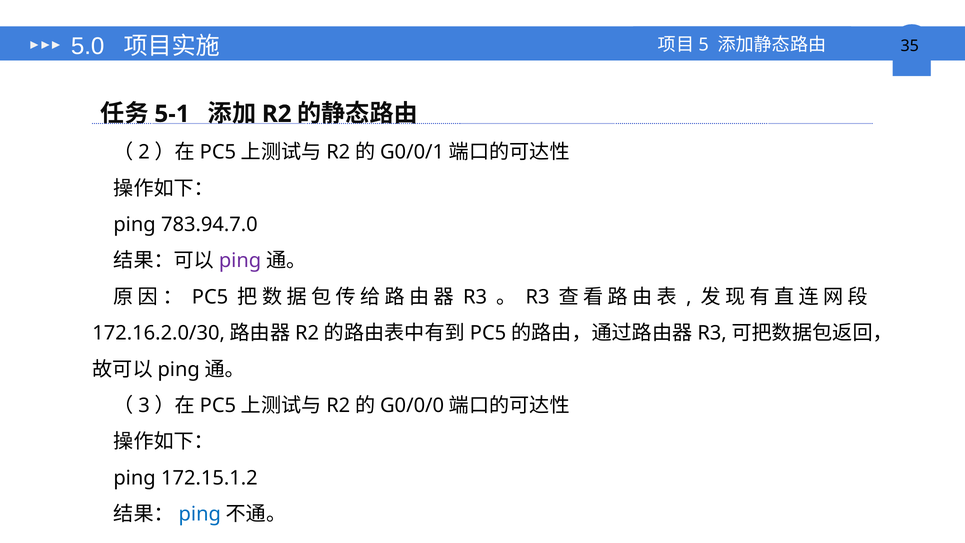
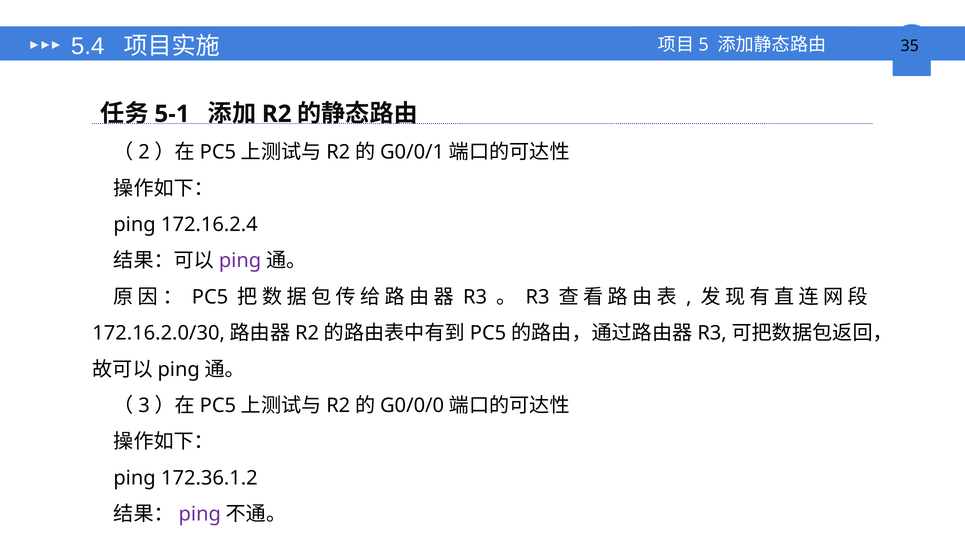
5.0: 5.0 -> 5.4
783.94.7.0: 783.94.7.0 -> 172.16.2.4
172.15.1.2: 172.15.1.2 -> 172.36.1.2
ping at (200, 514) colour: blue -> purple
